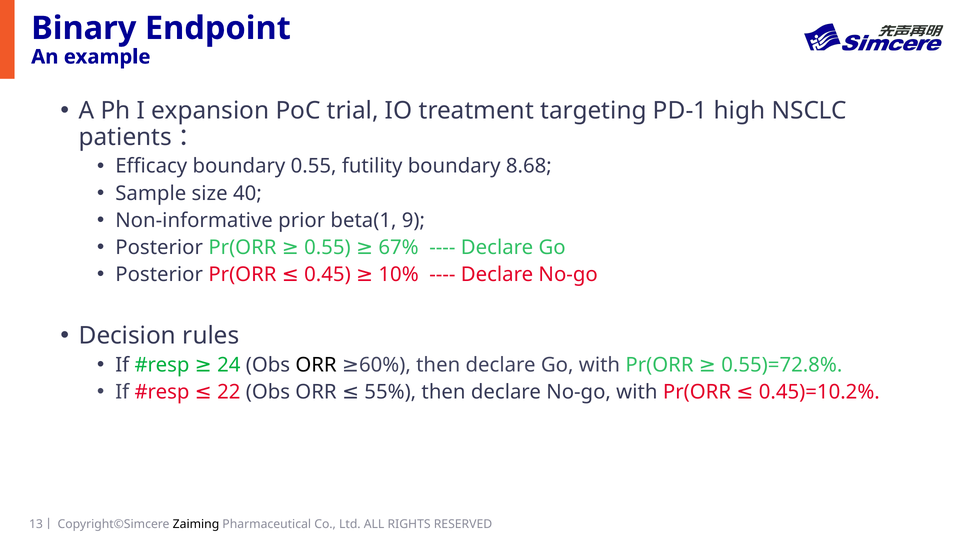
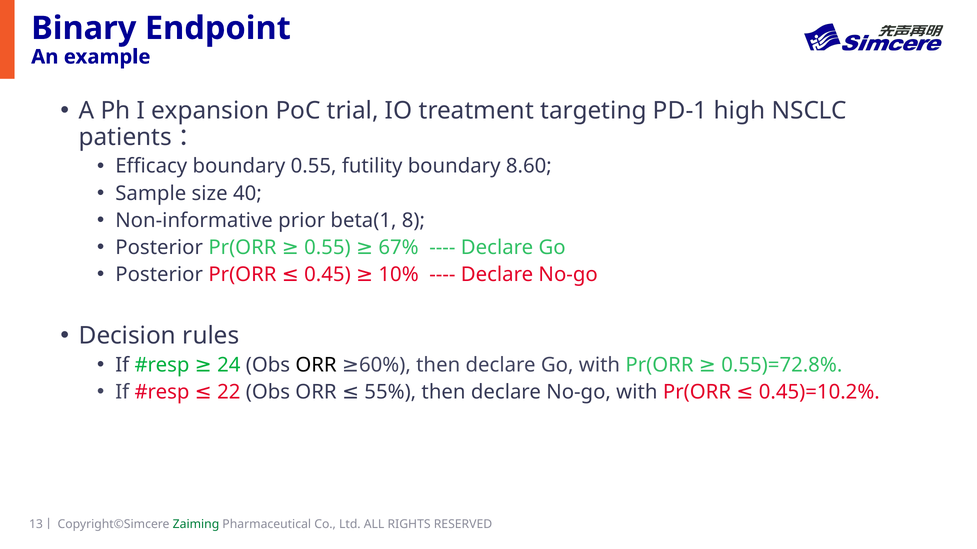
8.68: 8.68 -> 8.60
9: 9 -> 8
Zaiming colour: black -> green
